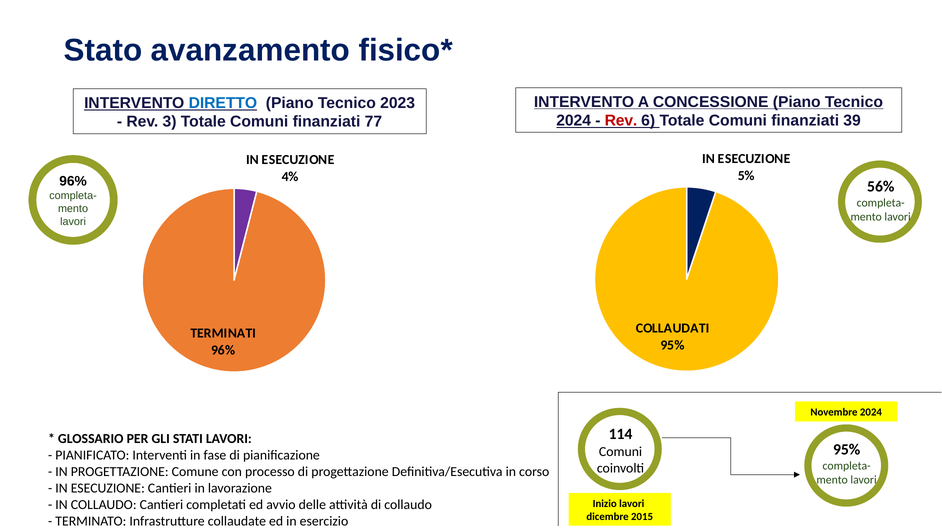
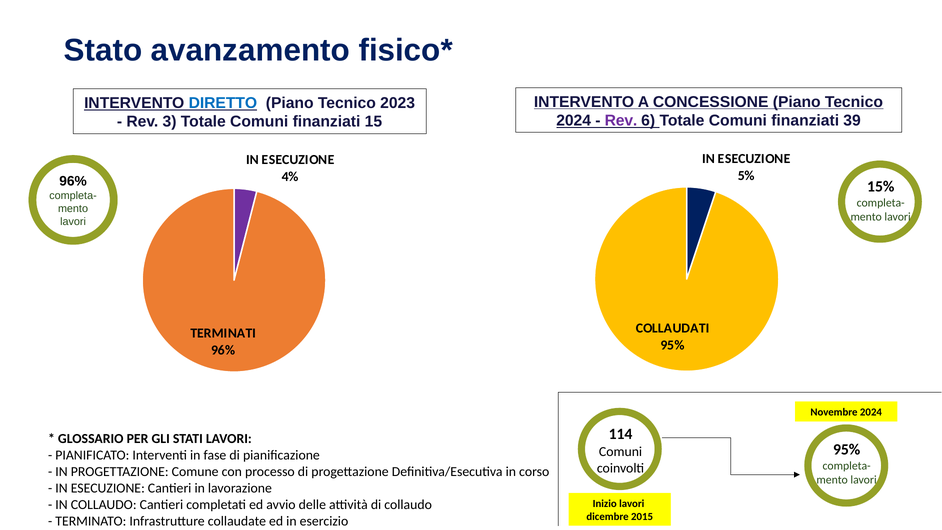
Rev at (621, 121) colour: red -> purple
77: 77 -> 15
56%: 56% -> 15%
